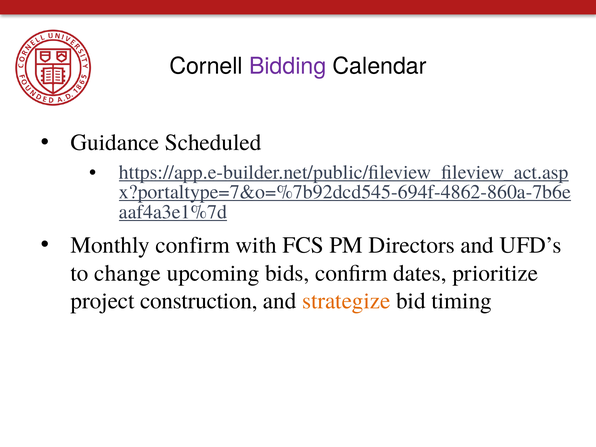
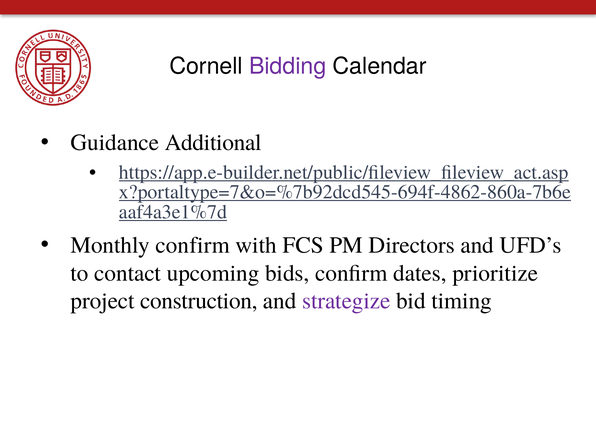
Scheduled: Scheduled -> Additional
change: change -> contact
strategize colour: orange -> purple
